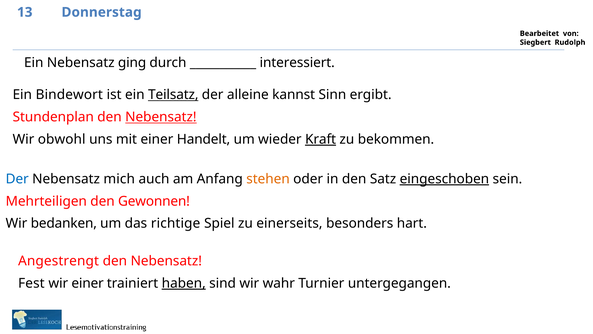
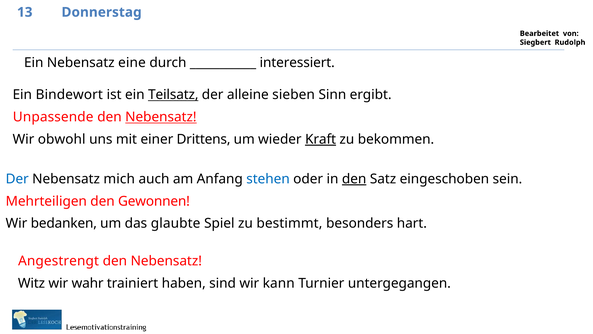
ging: ging -> eine
kannst: kannst -> sieben
Stundenplan: Stundenplan -> Unpassende
Handelt: Handelt -> Drittens
stehen colour: orange -> blue
den at (354, 179) underline: none -> present
eingeschoben underline: present -> none
richtige: richtige -> glaubte
einerseits: einerseits -> bestimmt
Fest: Fest -> Witz
wir einer: einer -> wahr
haben underline: present -> none
wahr: wahr -> kann
